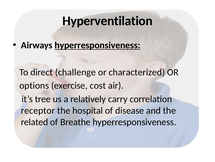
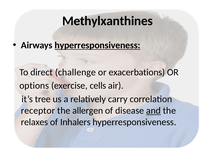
Hyperventilation: Hyperventilation -> Methylxanthines
characterized: characterized -> exacerbations
cost: cost -> cells
hospital: hospital -> allergen
and underline: none -> present
related: related -> relaxes
Breathe: Breathe -> Inhalers
